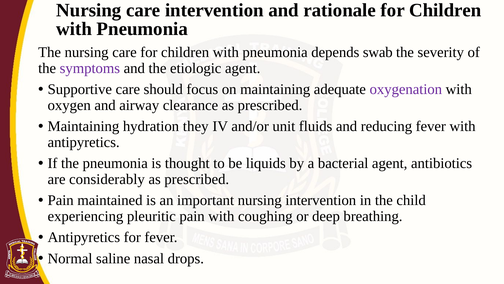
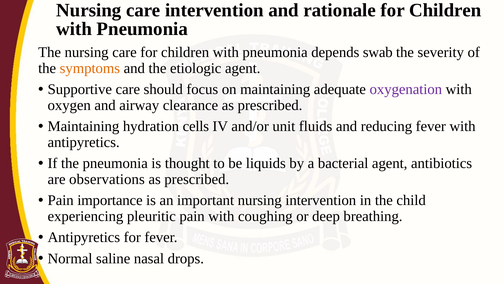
symptoms colour: purple -> orange
they: they -> cells
considerably: considerably -> observations
maintained: maintained -> importance
